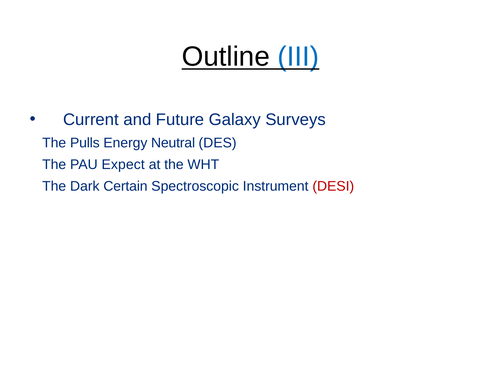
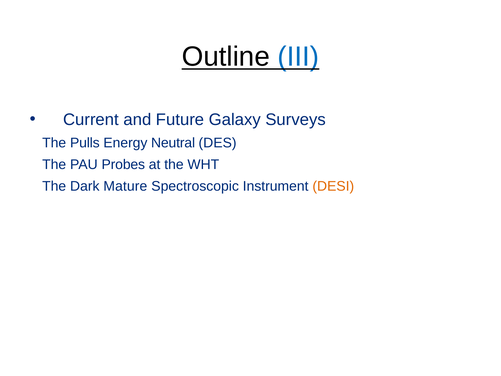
Expect: Expect -> Probes
Certain: Certain -> Mature
DESI colour: red -> orange
